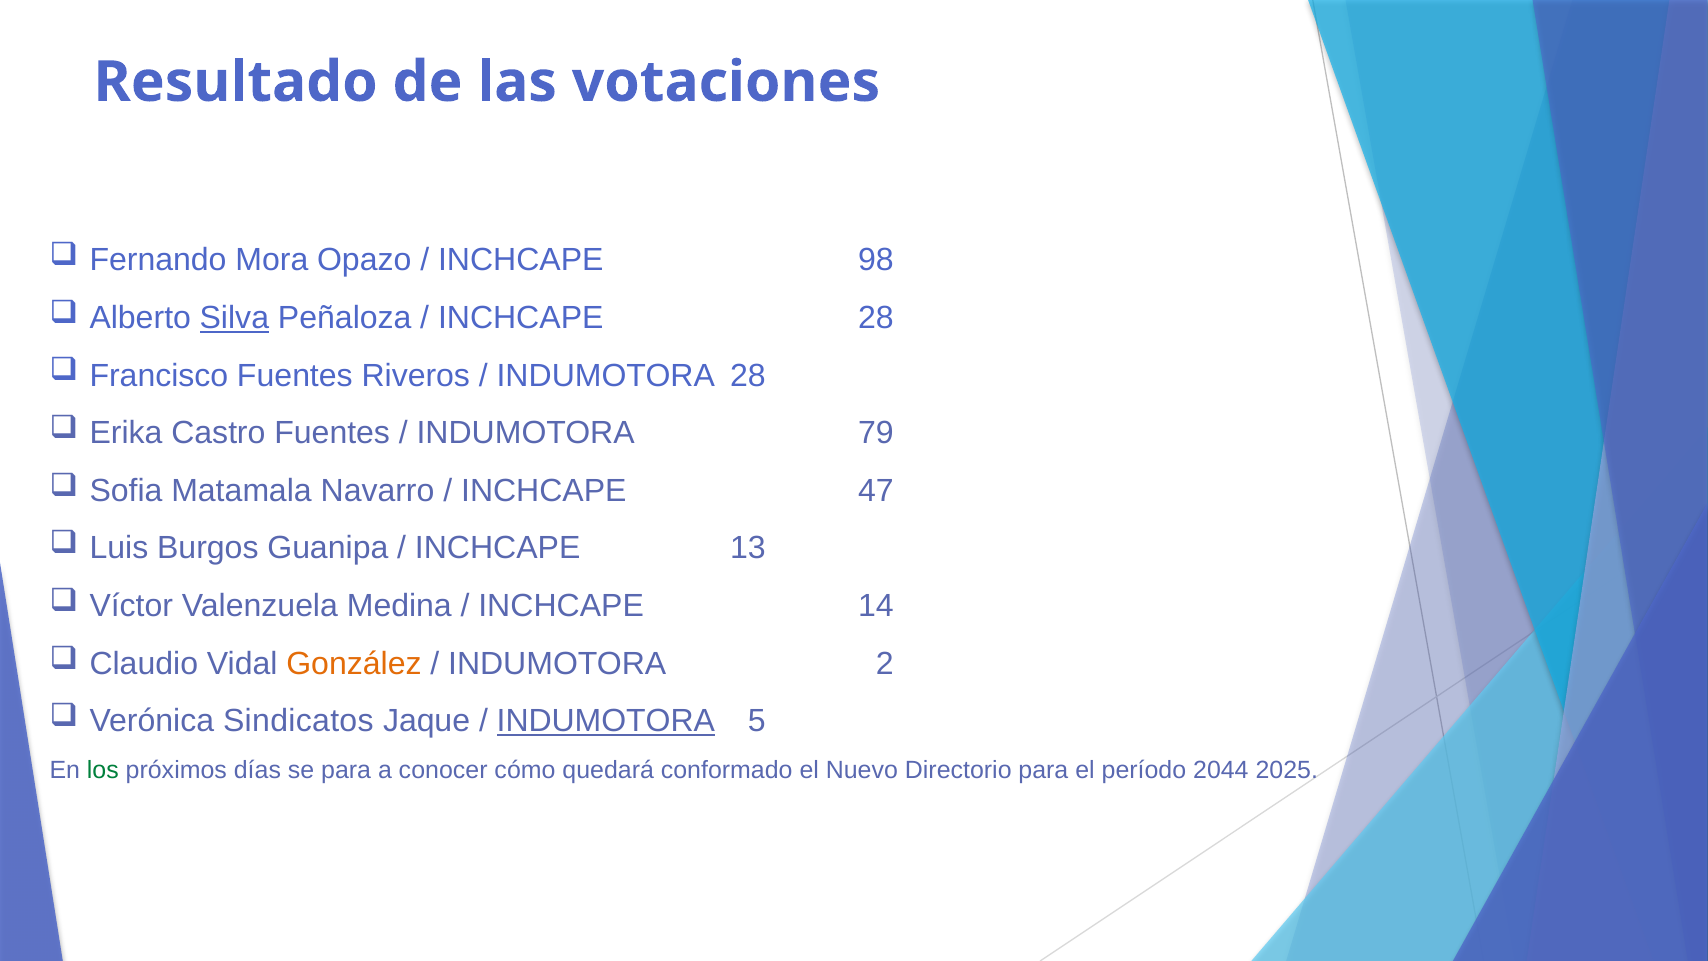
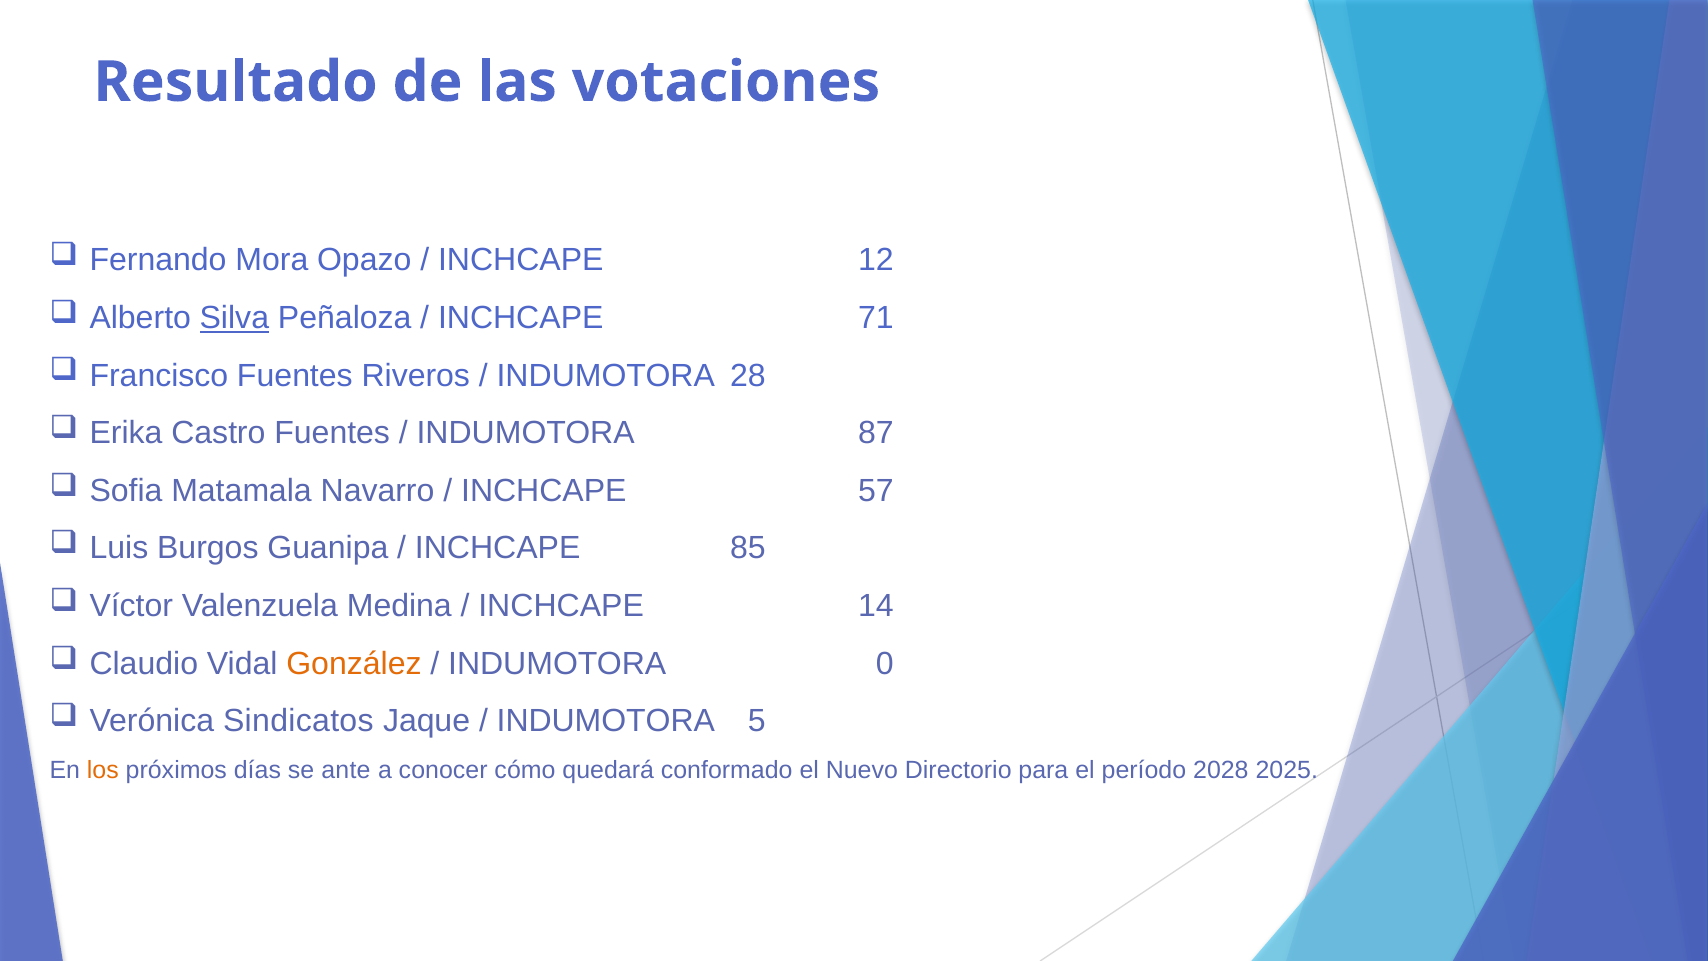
98: 98 -> 12
INCHCAPE 28: 28 -> 71
79: 79 -> 87
47: 47 -> 57
13: 13 -> 85
2: 2 -> 0
INDUMOTORA at (606, 721) underline: present -> none
los colour: green -> orange
se para: para -> ante
2044: 2044 -> 2028
